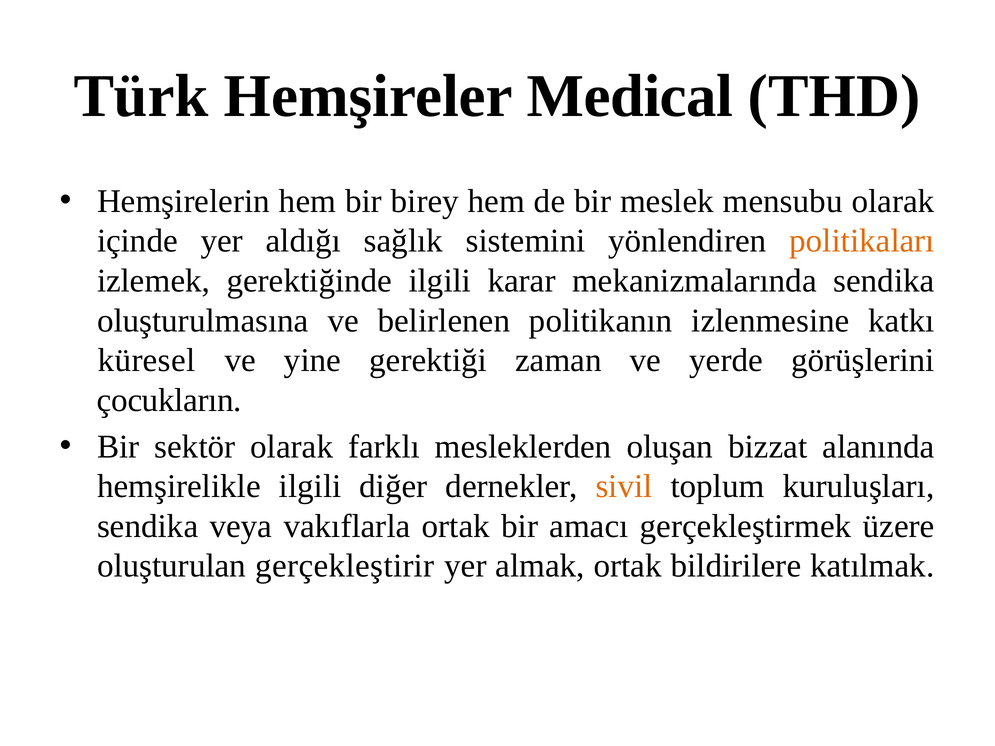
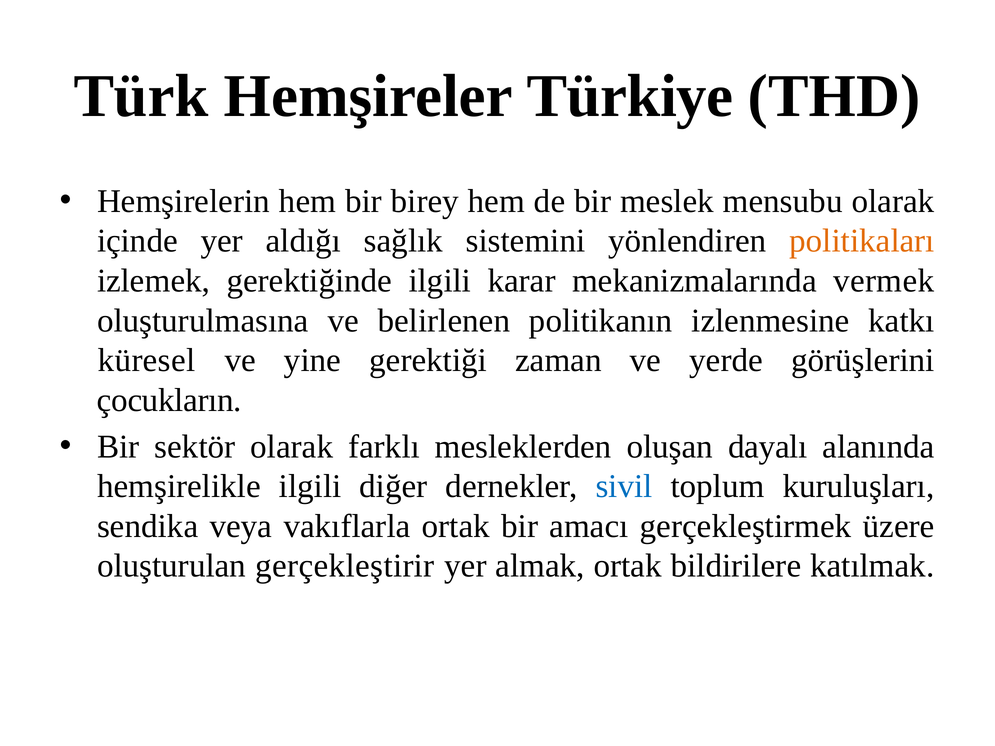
Medical: Medical -> Türkiye
mekanizmalarında sendika: sendika -> vermek
bizzat: bizzat -> dayalı
sivil colour: orange -> blue
